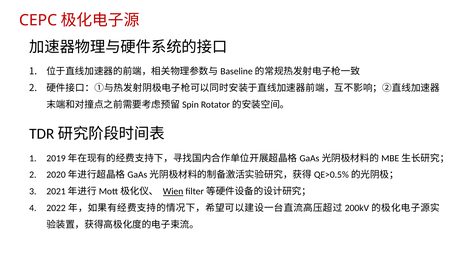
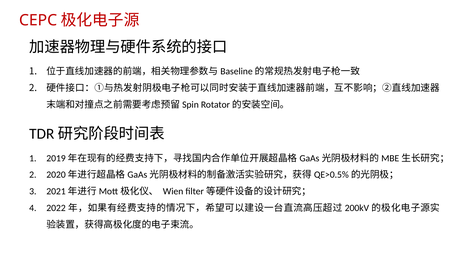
Wien underline: present -> none
